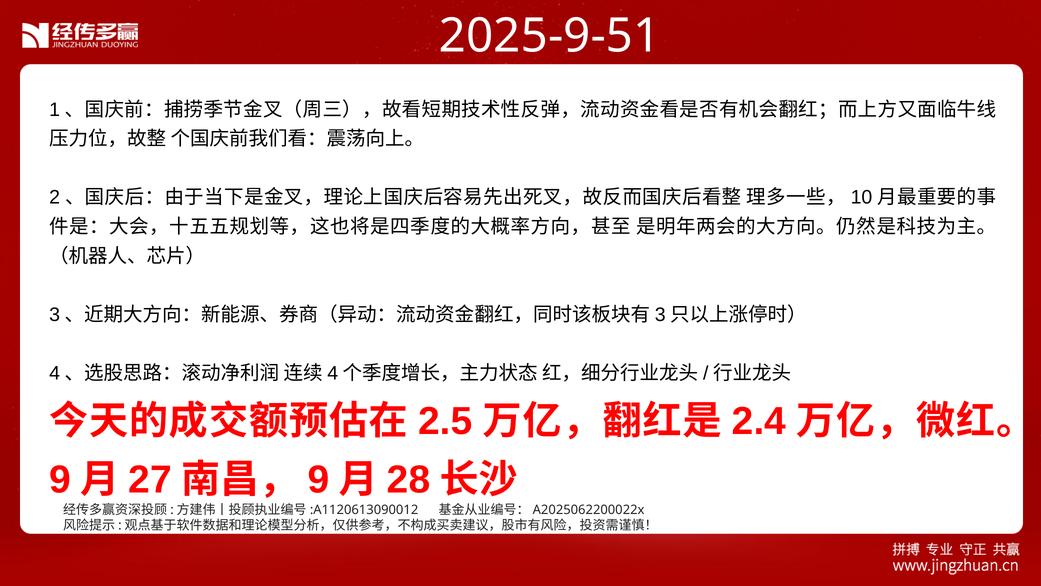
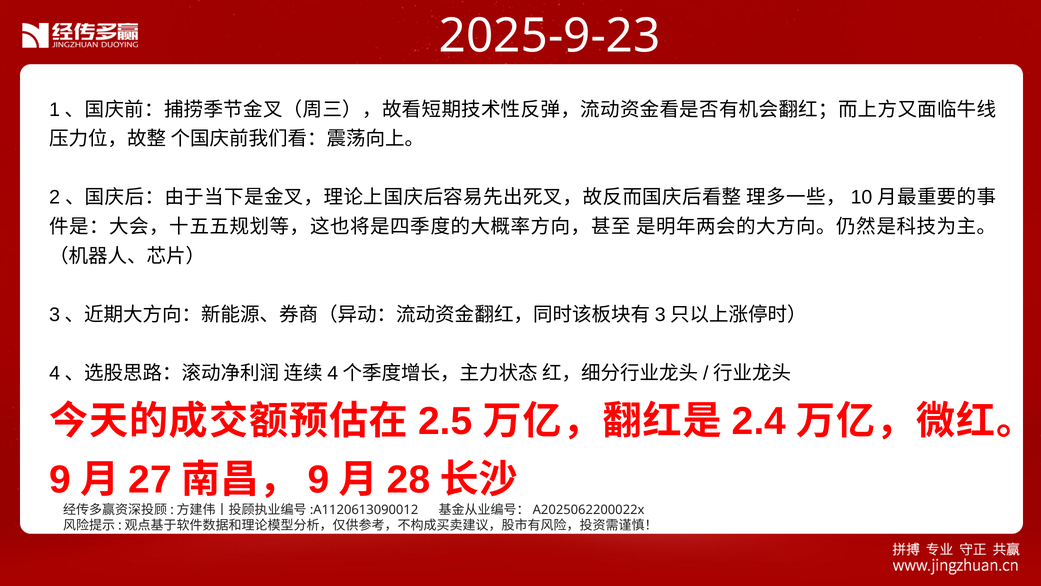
2025-9-51: 2025-9-51 -> 2025-9-23
